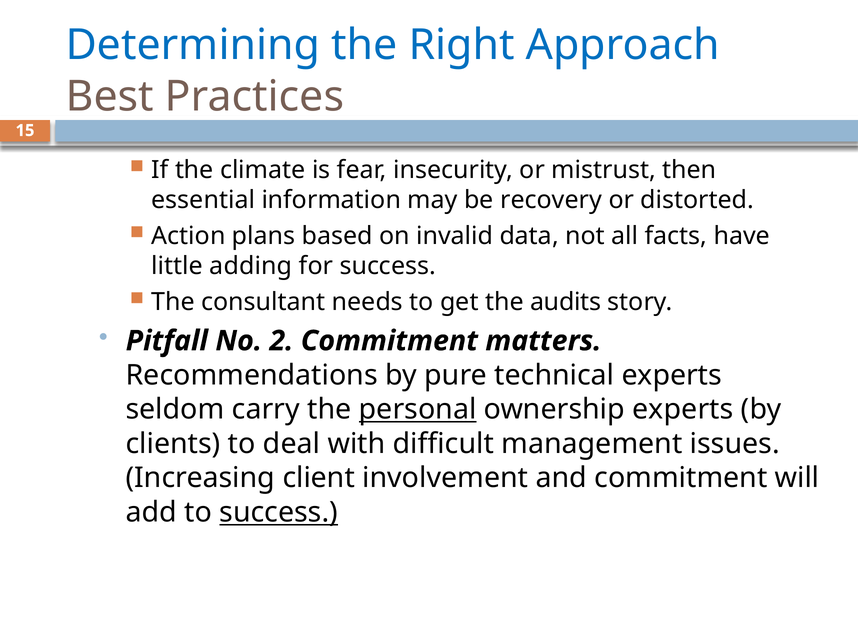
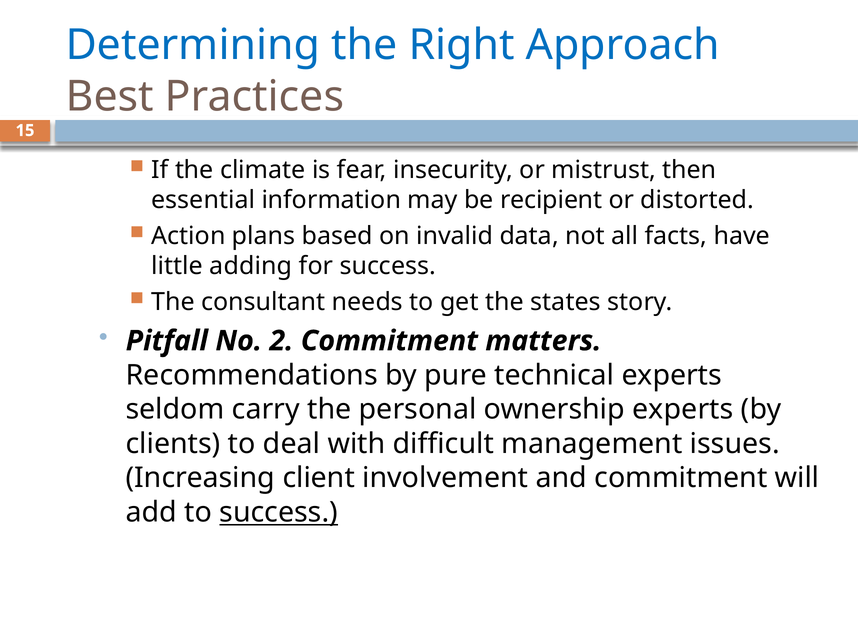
recovery: recovery -> recipient
audits: audits -> states
personal underline: present -> none
